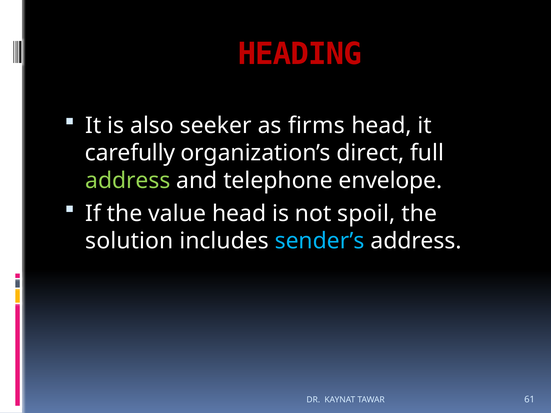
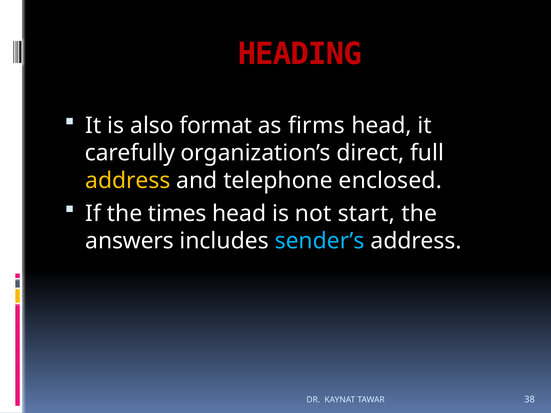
seeker: seeker -> format
address at (128, 181) colour: light green -> yellow
envelope: envelope -> enclosed
value: value -> times
spoil: spoil -> start
solution: solution -> answers
61: 61 -> 38
